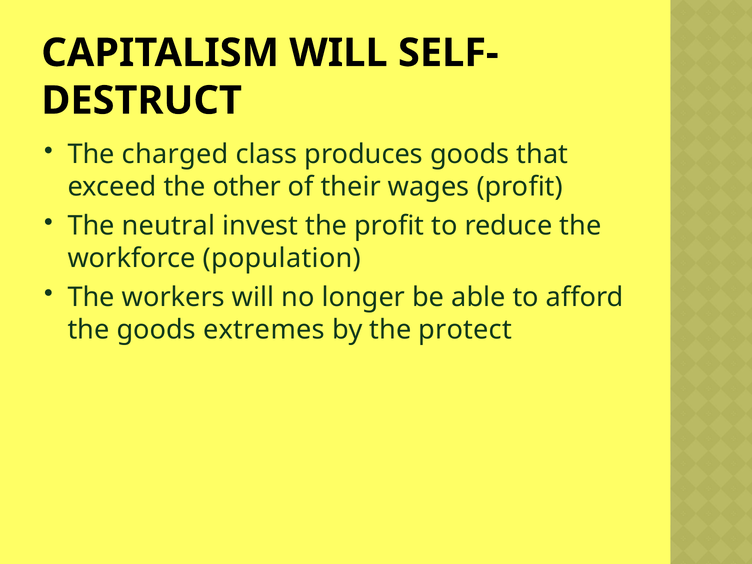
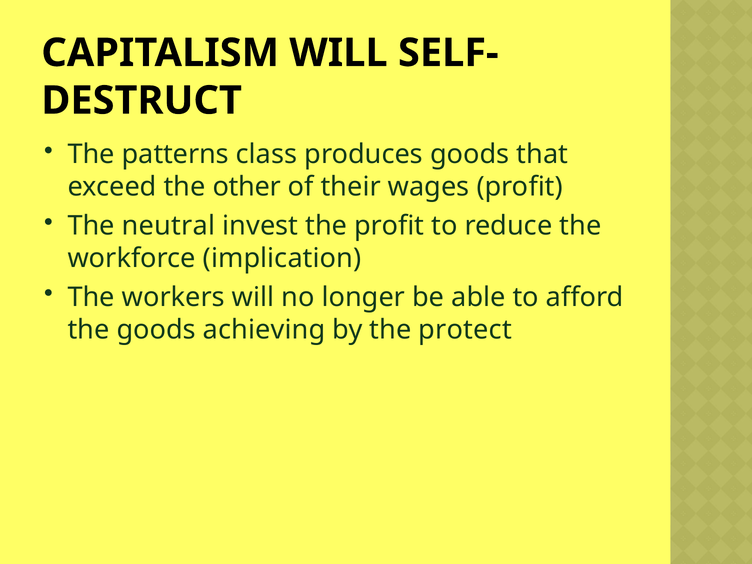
charged: charged -> patterns
population: population -> implication
extremes: extremes -> achieving
